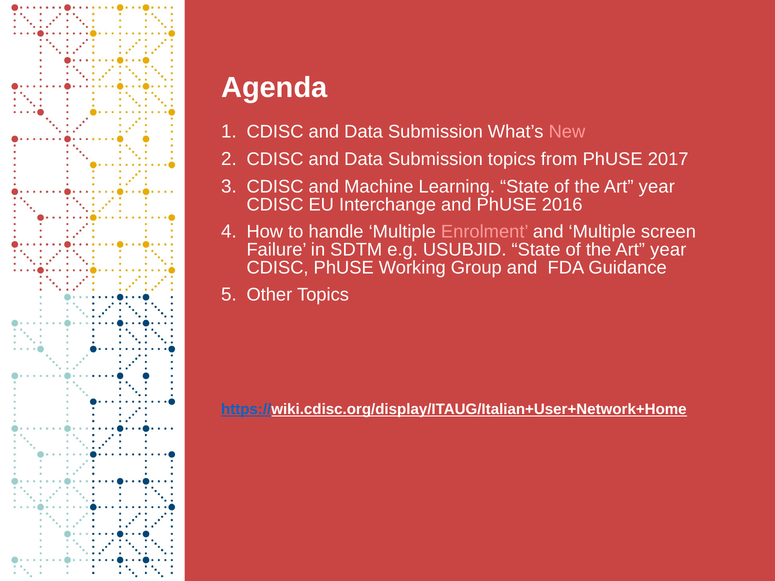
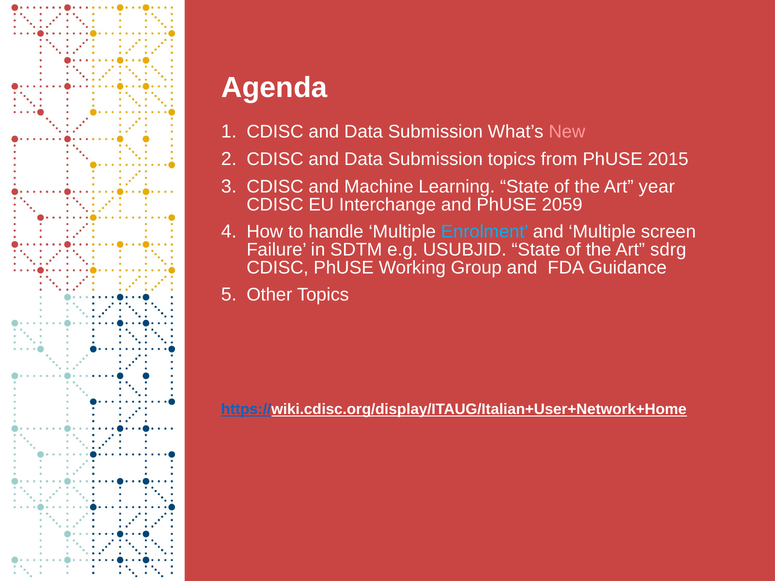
2017: 2017 -> 2015
2016: 2016 -> 2059
Enrolment colour: pink -> light blue
year at (668, 250): year -> sdrg
